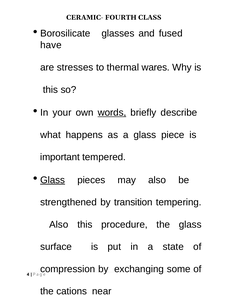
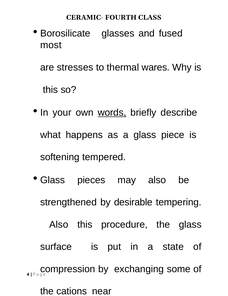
have: have -> most
important: important -> softening
Glass at (53, 179) underline: present -> none
transition: transition -> desirable
